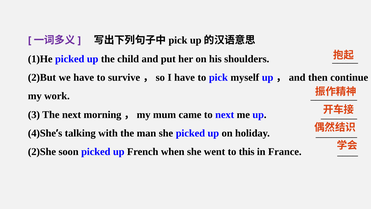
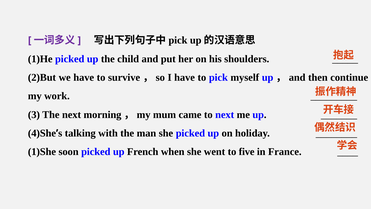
2)She: 2)She -> 1)She
this: this -> five
